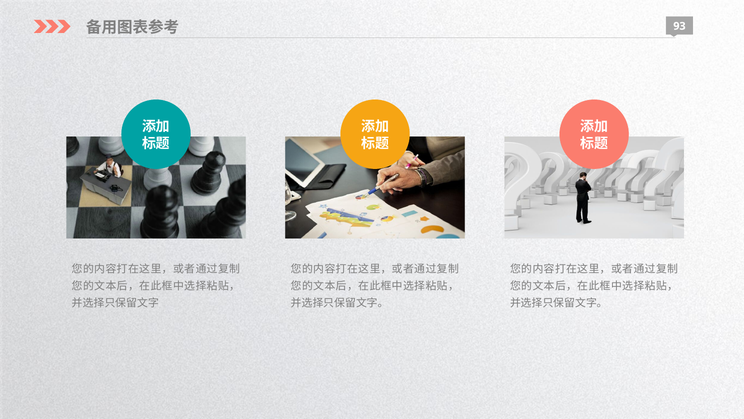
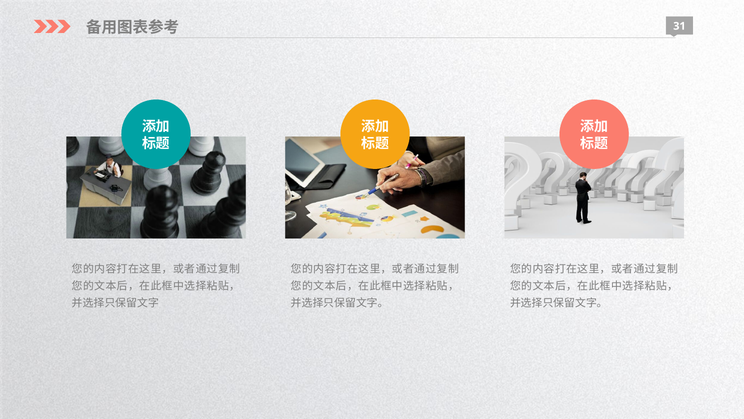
93: 93 -> 31
